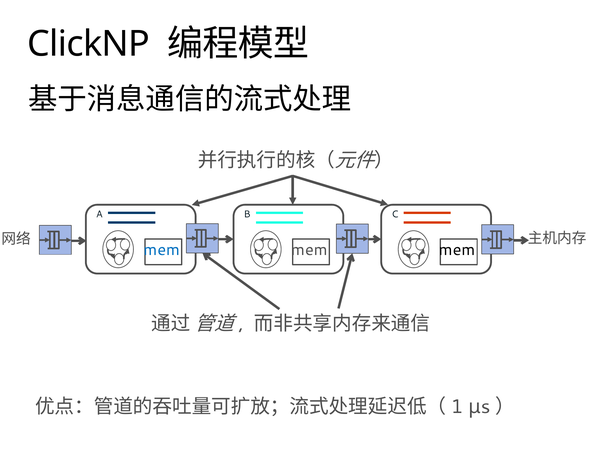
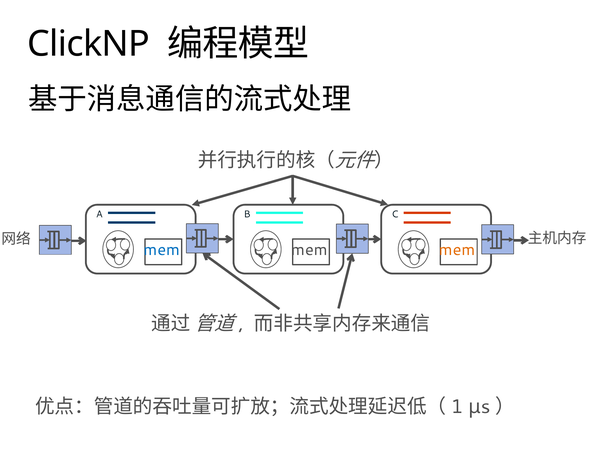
mem at (457, 250) colour: black -> orange
